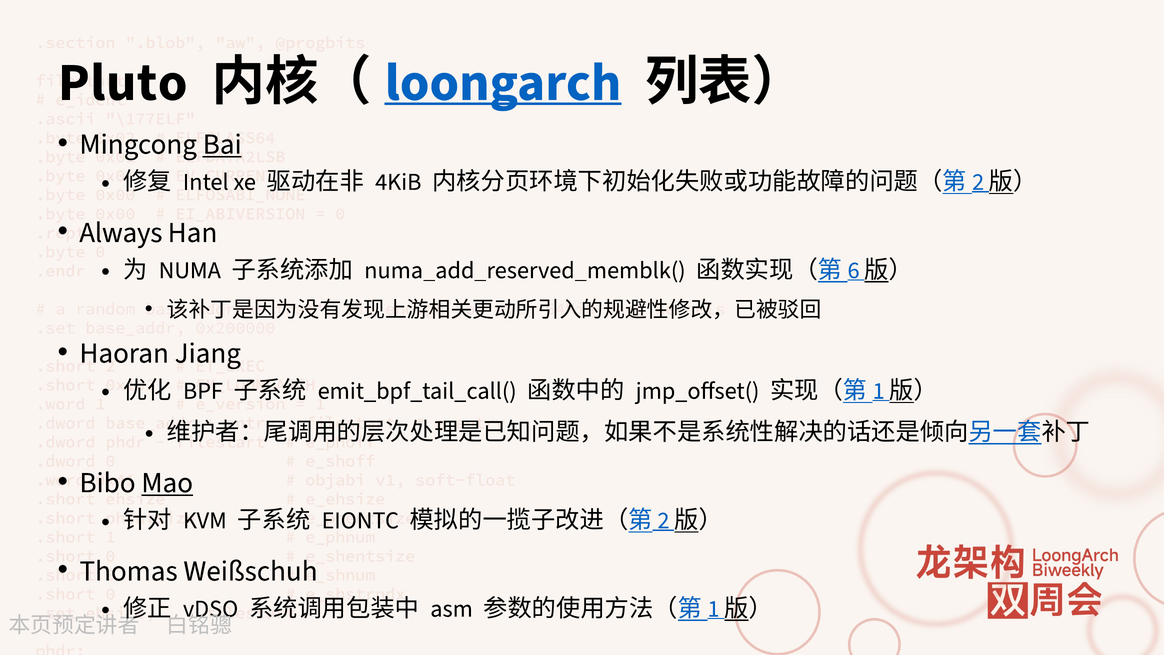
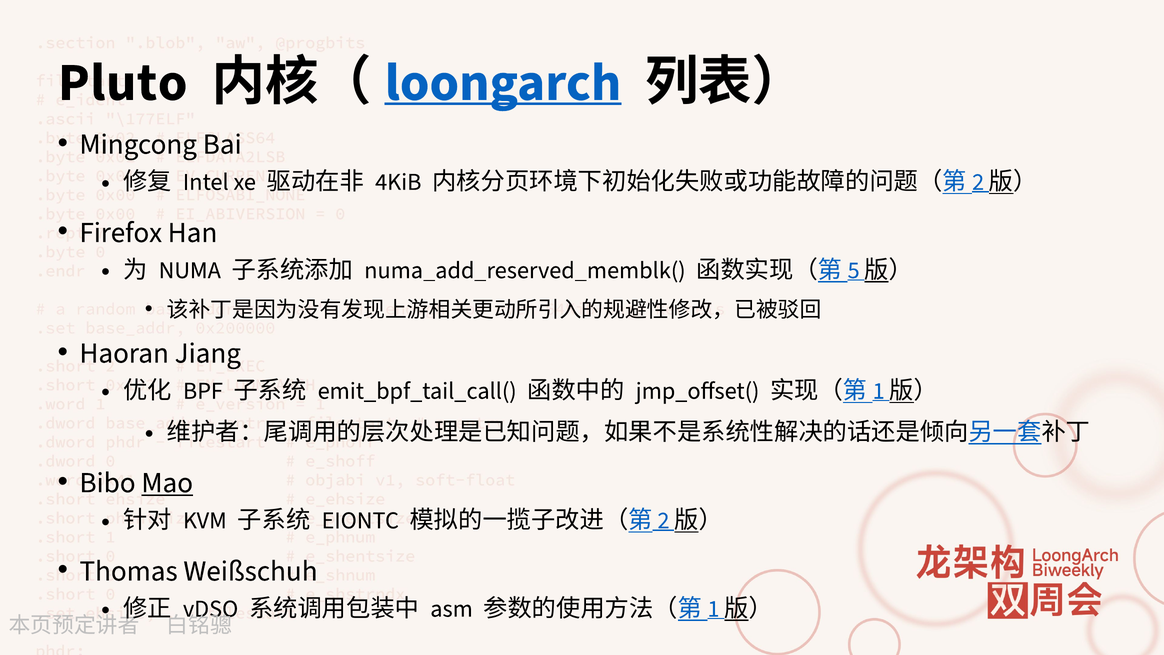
Bai underline: present -> none
Always: Always -> Firefox
6: 6 -> 5
